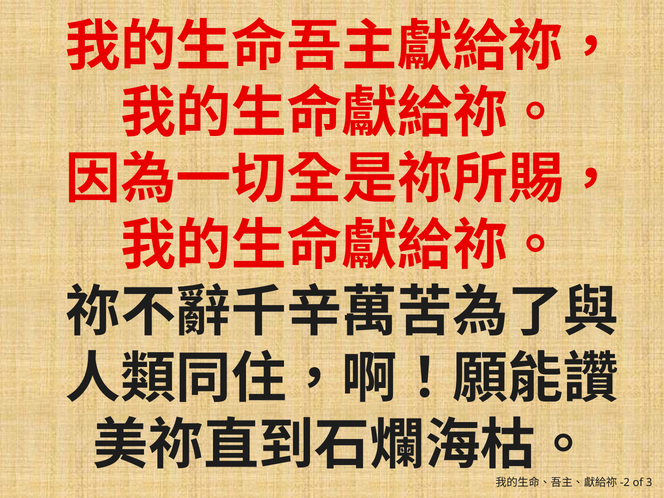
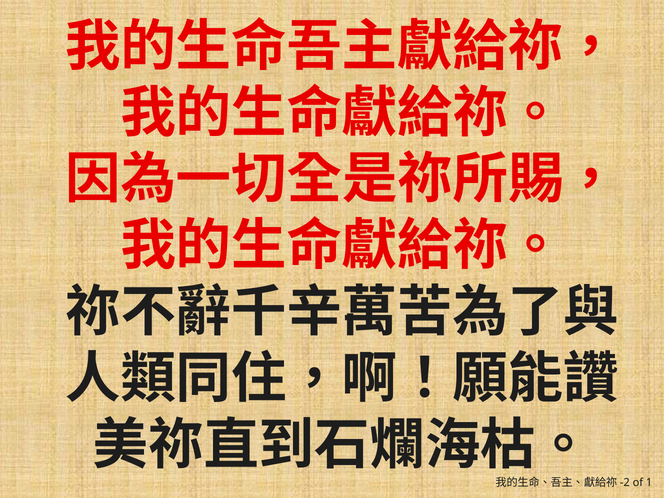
3: 3 -> 1
